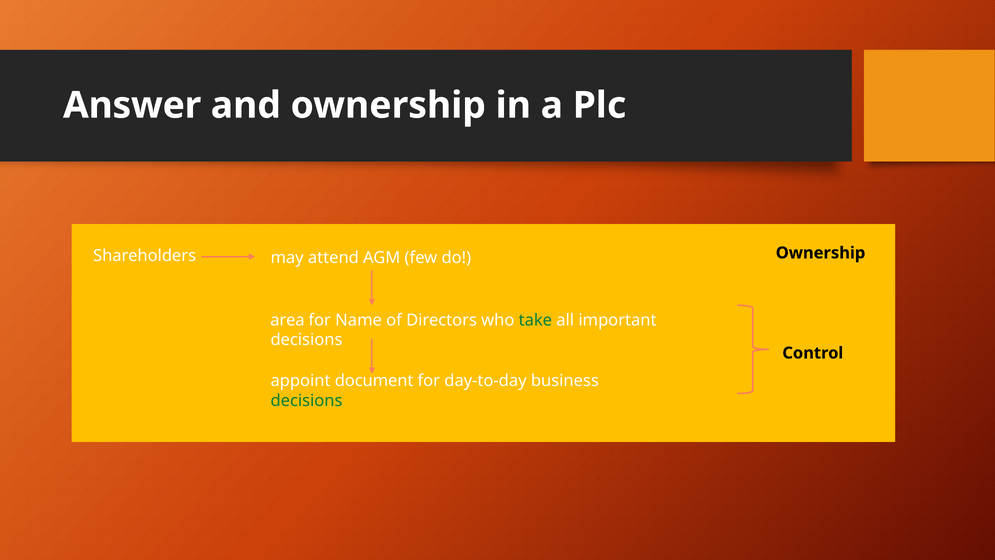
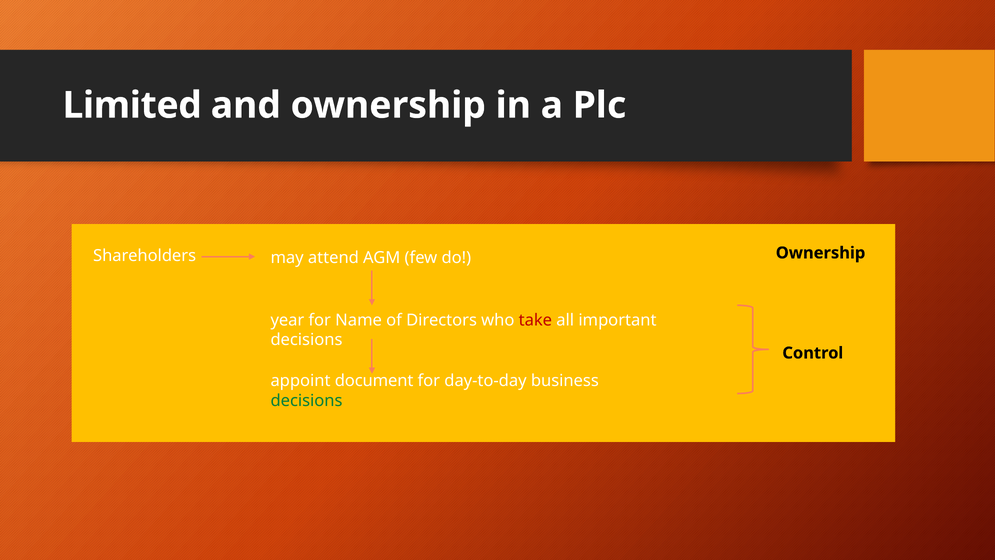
Answer: Answer -> Limited
area: area -> year
take colour: green -> red
